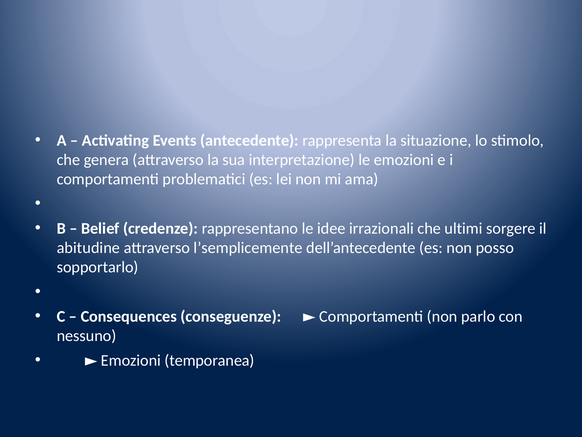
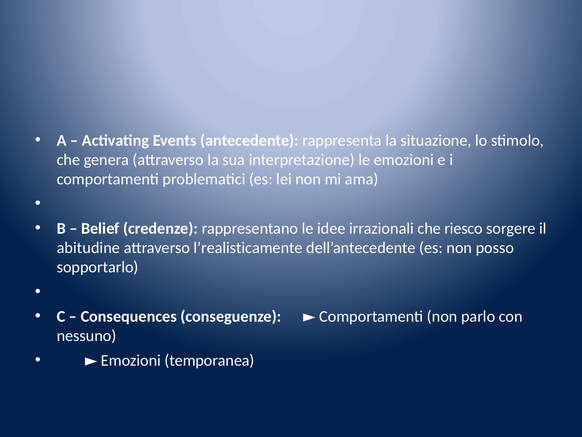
ultimi: ultimi -> riesco
l’semplicemente: l’semplicemente -> l’realisticamente
